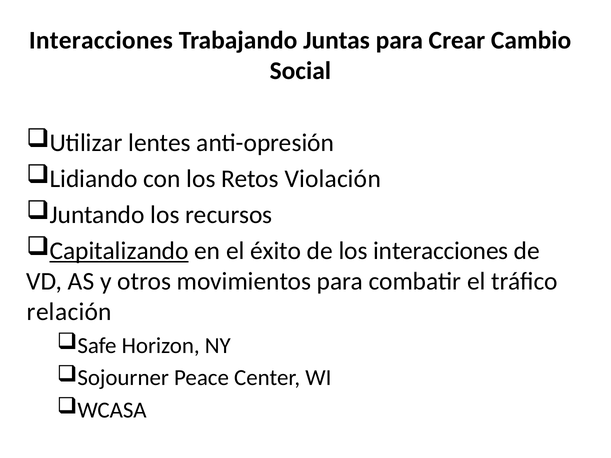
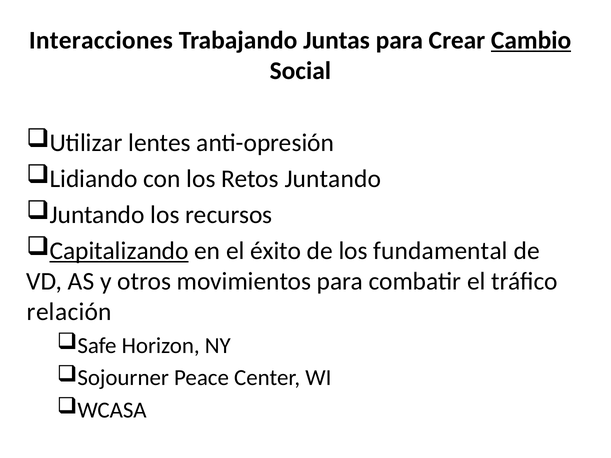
Cambio underline: none -> present
Retos Violación: Violación -> Juntando
los interacciones: interacciones -> fundamental
